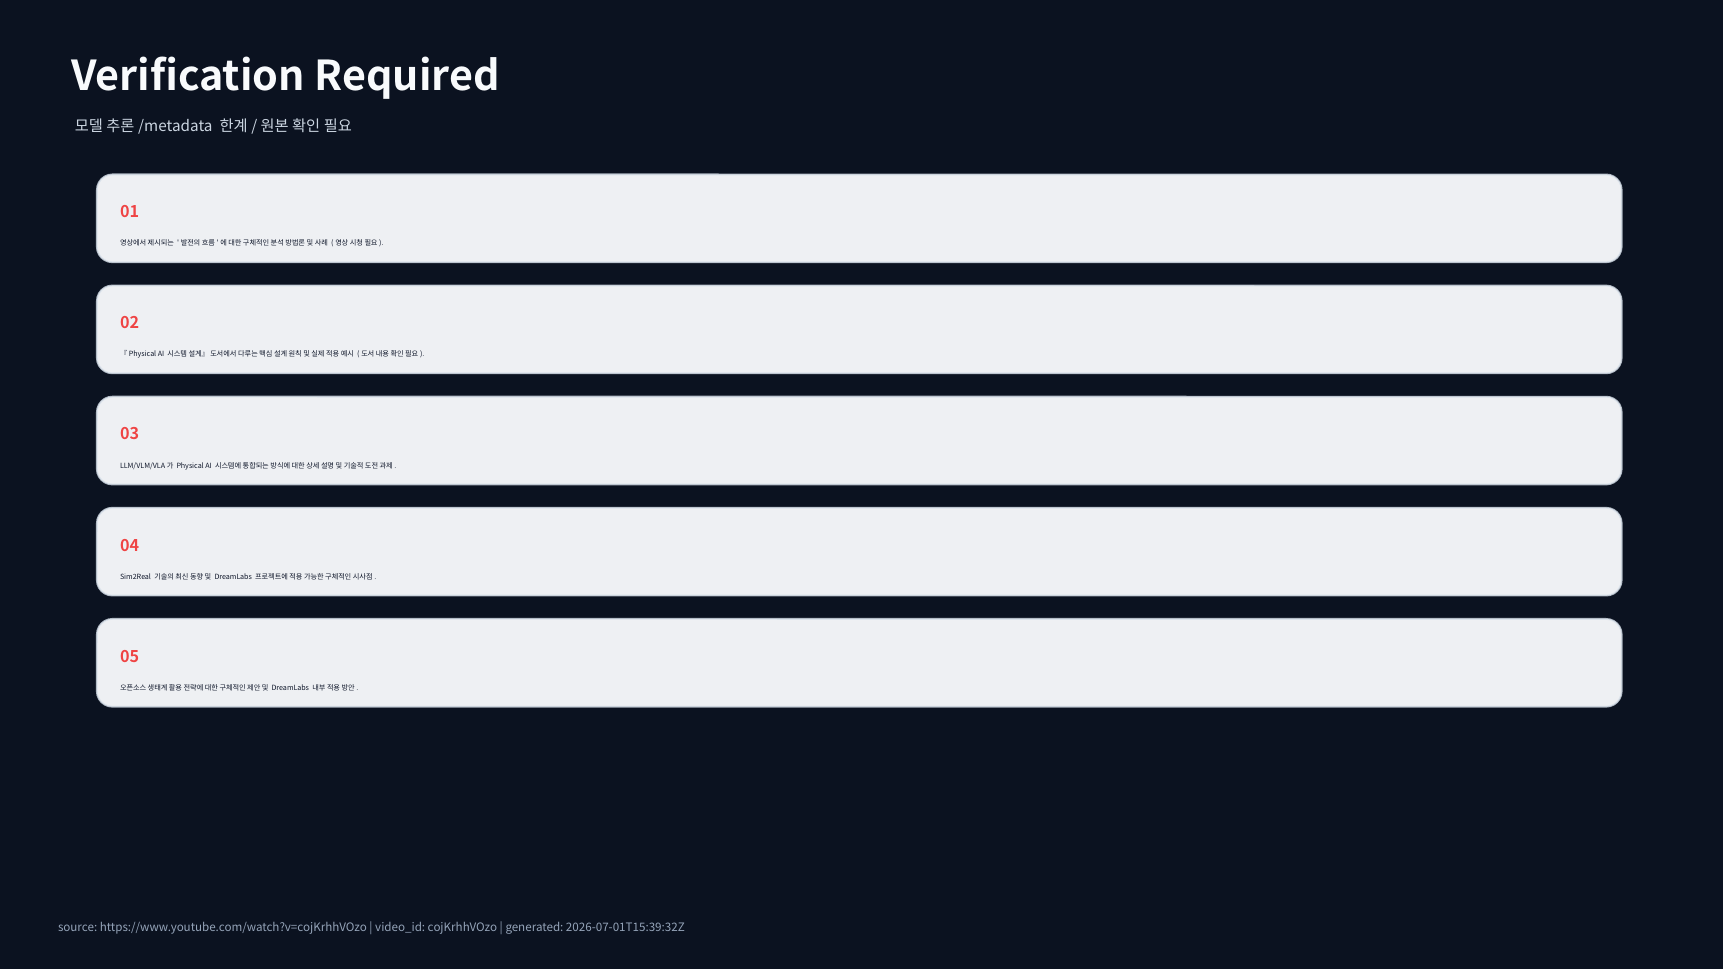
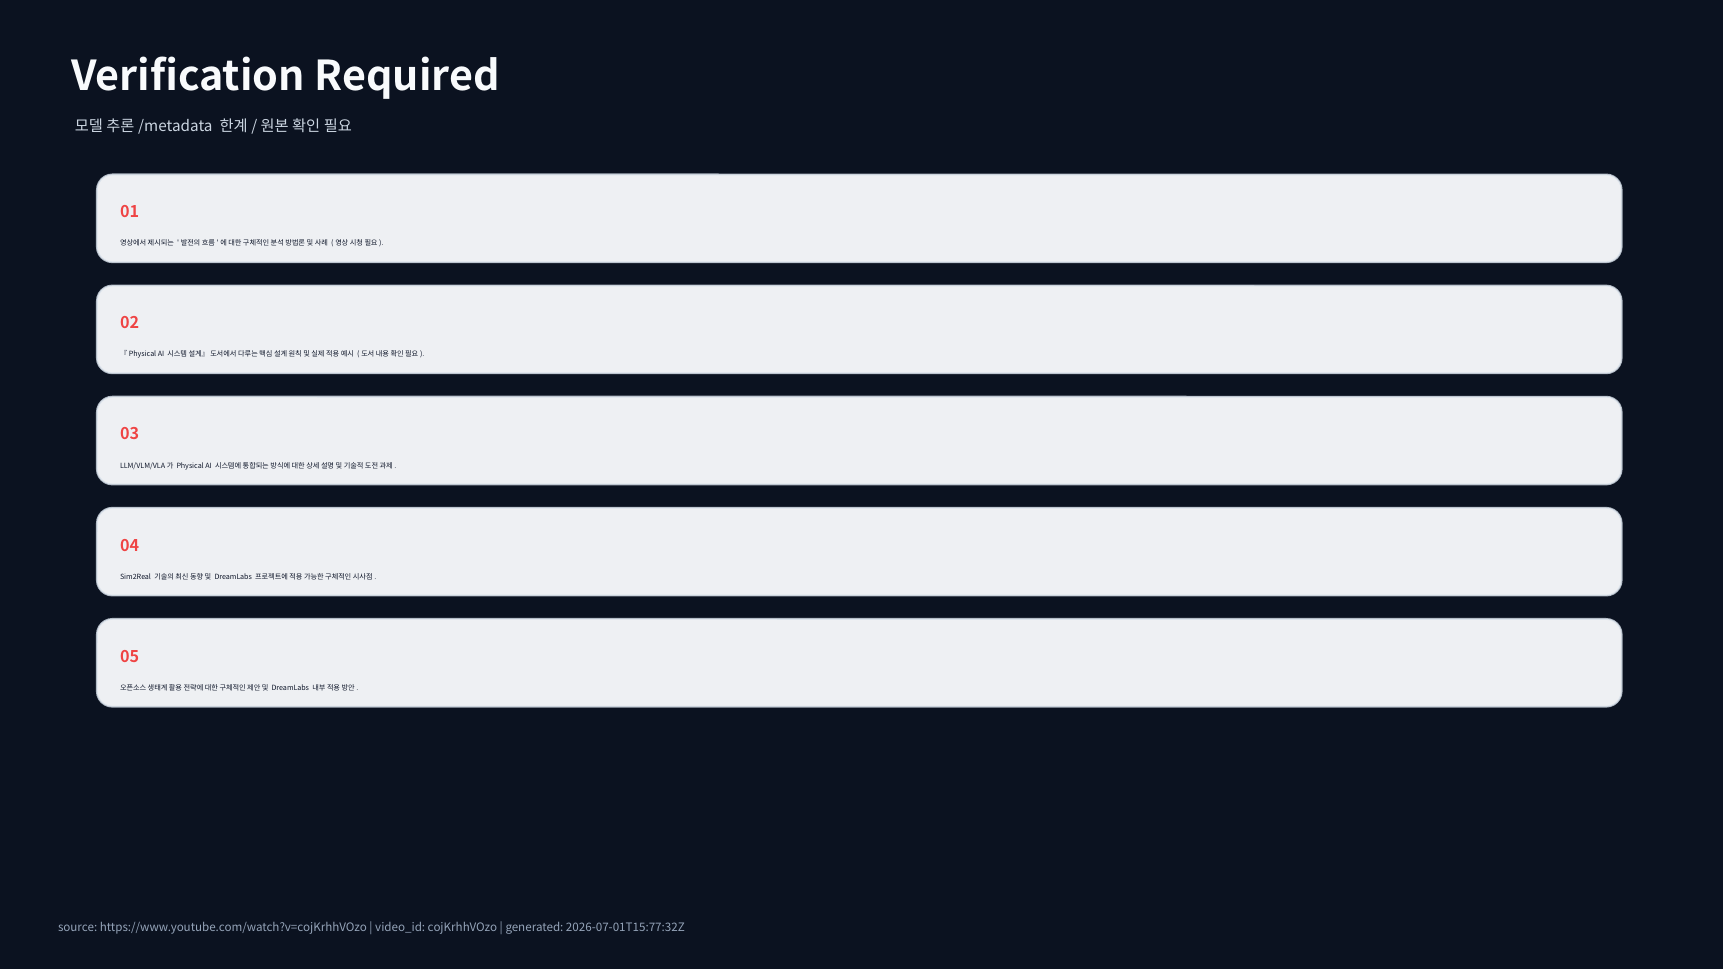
2026-07-01T15:39:32Z: 2026-07-01T15:39:32Z -> 2026-07-01T15:77:32Z
